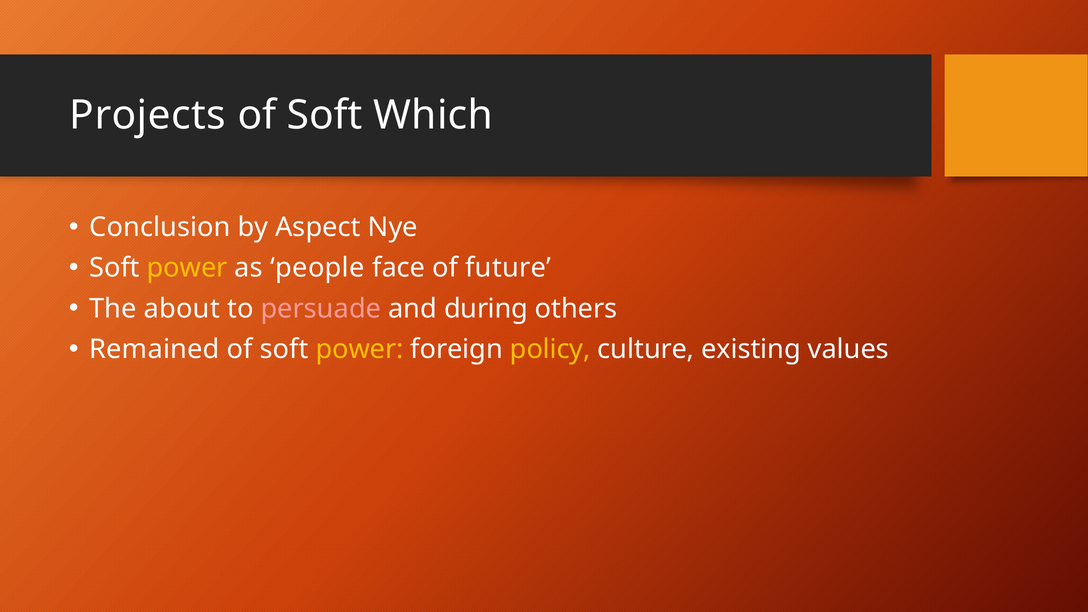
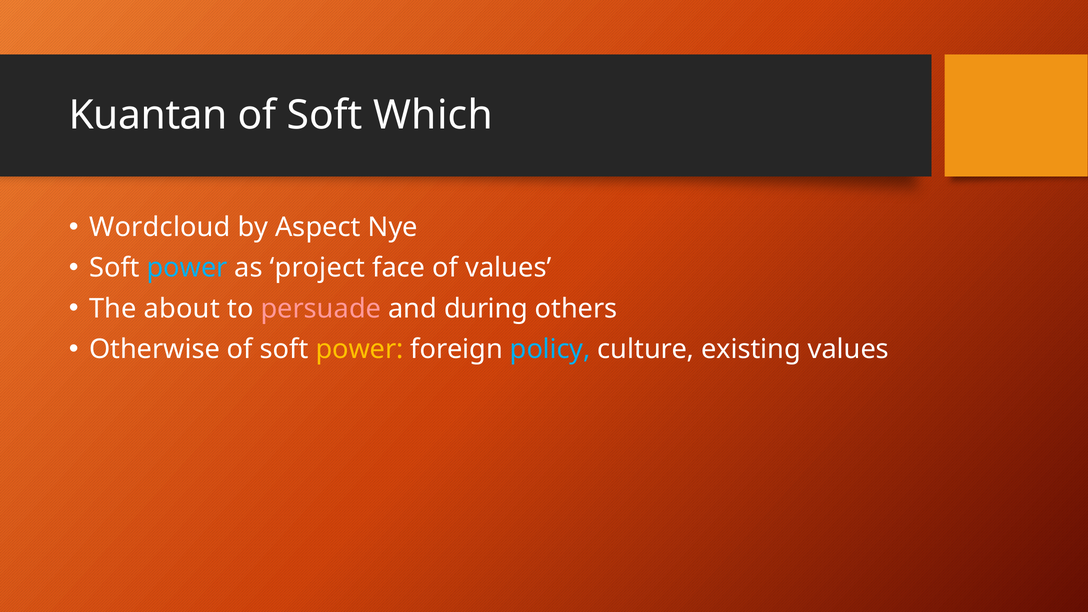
Projects: Projects -> Kuantan
Conclusion: Conclusion -> Wordcloud
power at (187, 268) colour: yellow -> light blue
people: people -> project
of future: future -> values
Remained: Remained -> Otherwise
policy colour: yellow -> light blue
